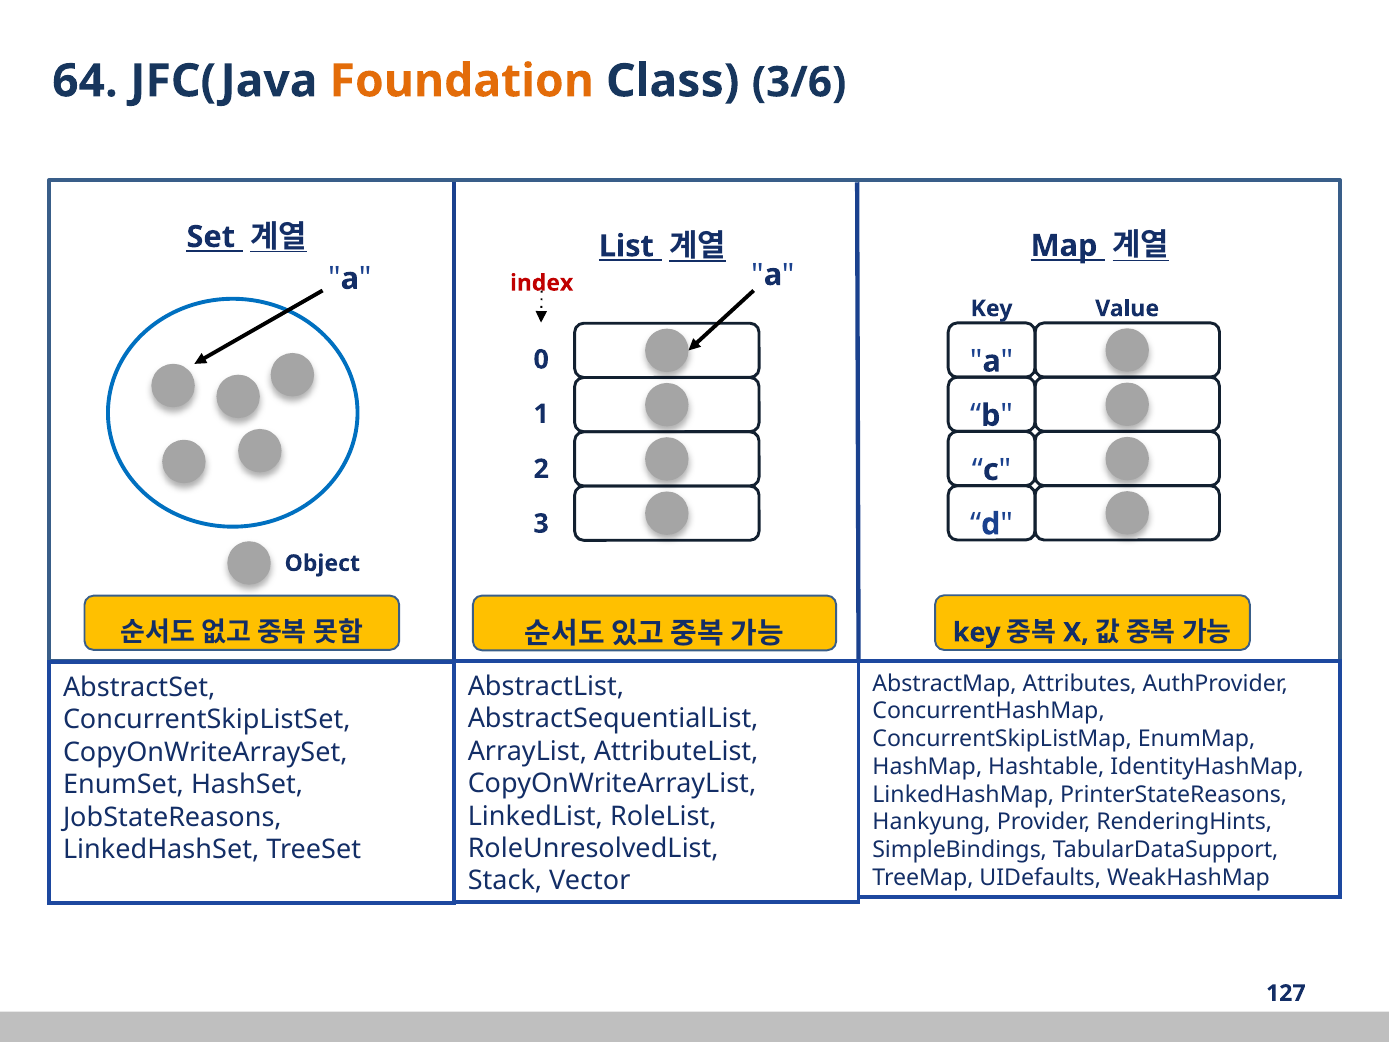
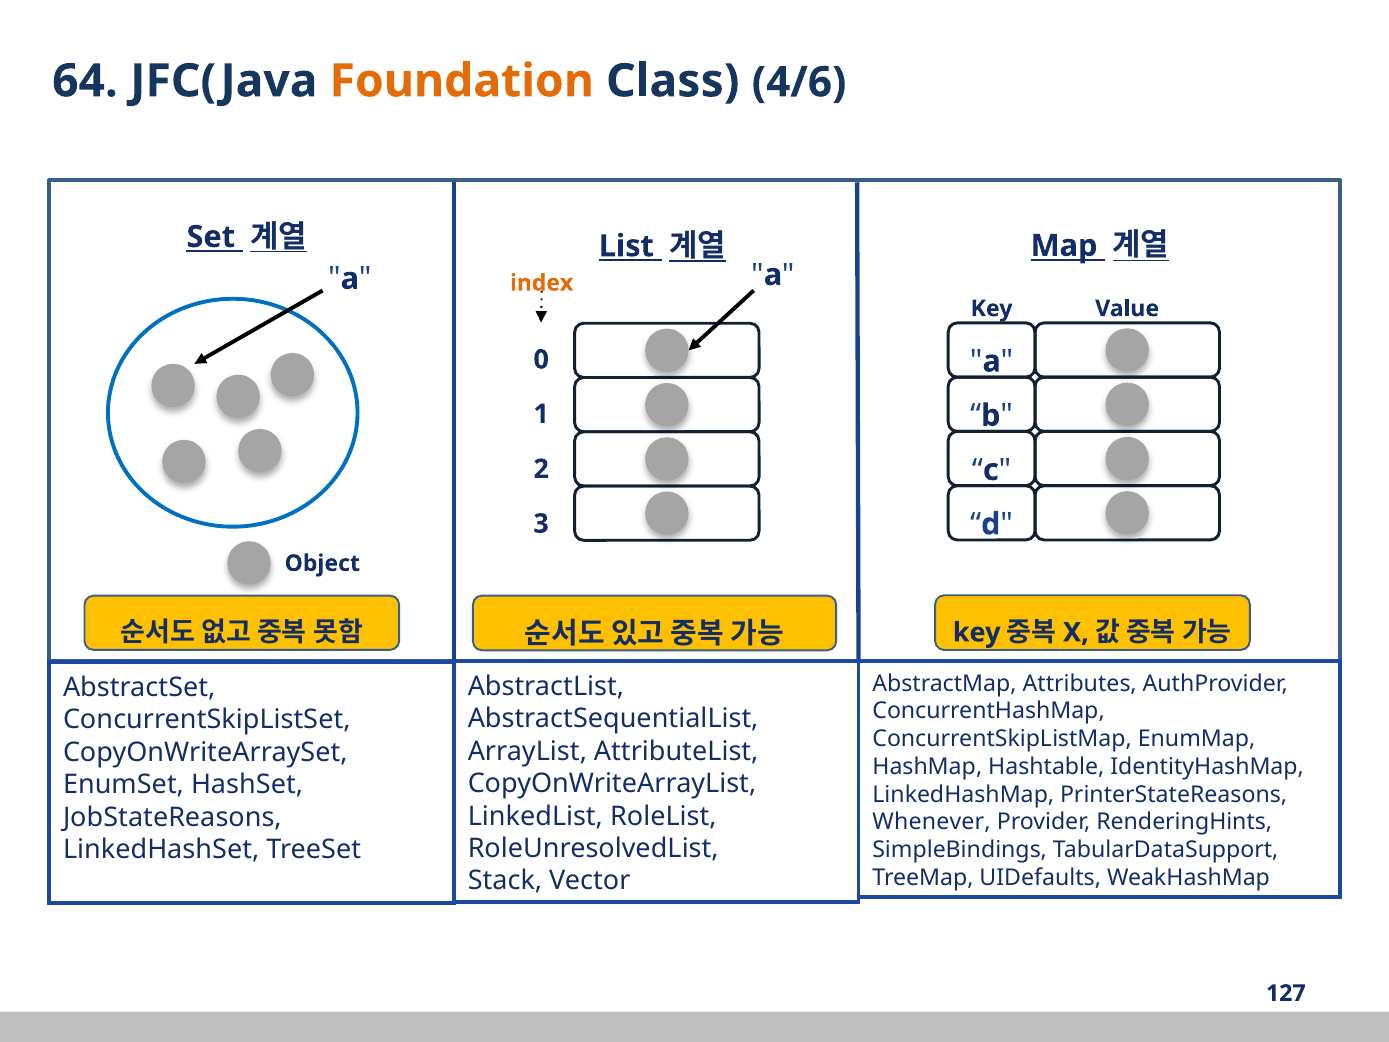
3/6: 3/6 -> 4/6
index colour: red -> orange
Hankyung: Hankyung -> Whenever
